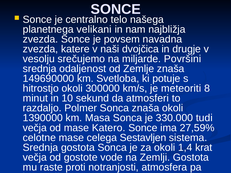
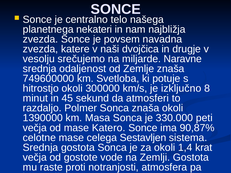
velikani: velikani -> nekateri
Površini: Površini -> Naravne
149690000: 149690000 -> 749600000
meteoriti: meteoriti -> izključno
10: 10 -> 45
tudi: tudi -> peti
27,59%: 27,59% -> 90,87%
